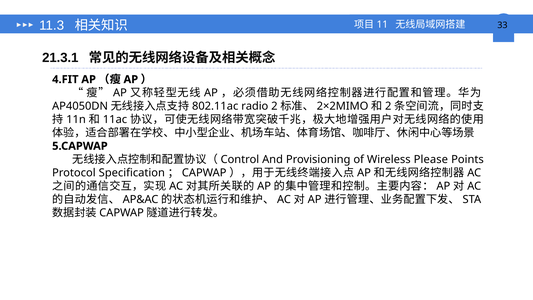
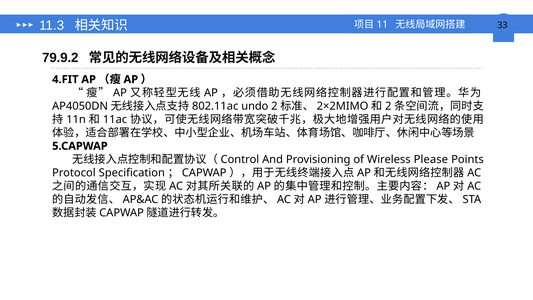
21.3.1: 21.3.1 -> 79.9.2
radio: radio -> undo
